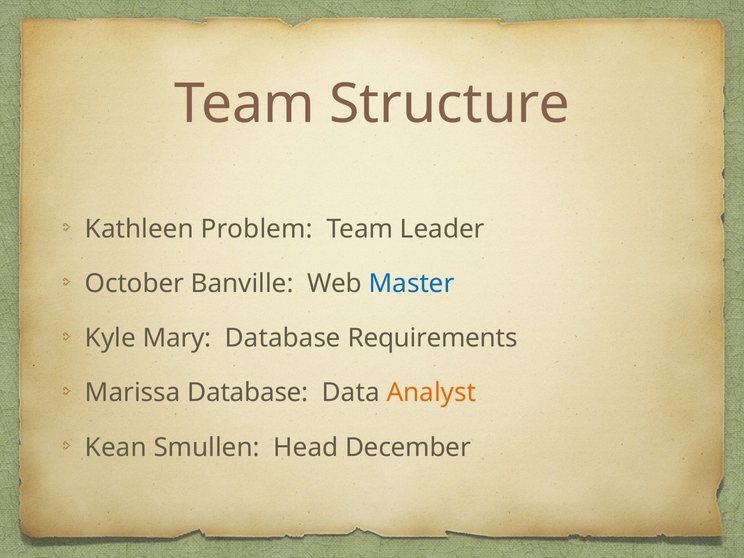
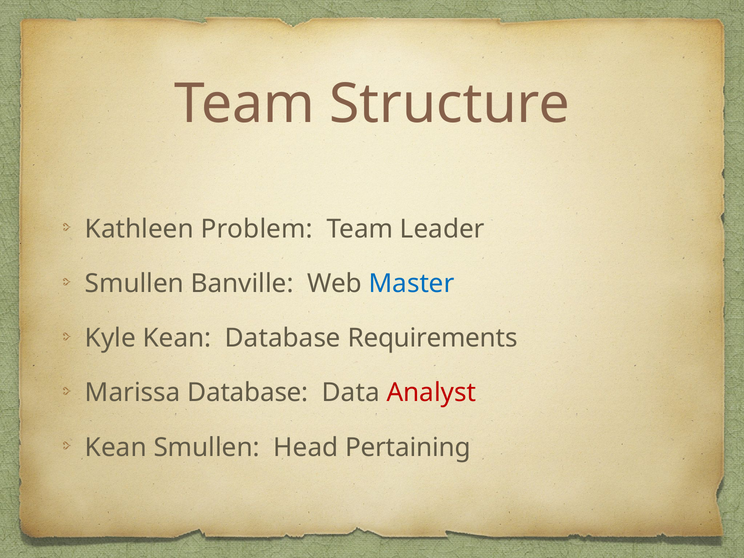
October at (134, 284): October -> Smullen
Kyle Mary: Mary -> Kean
Analyst colour: orange -> red
December: December -> Pertaining
